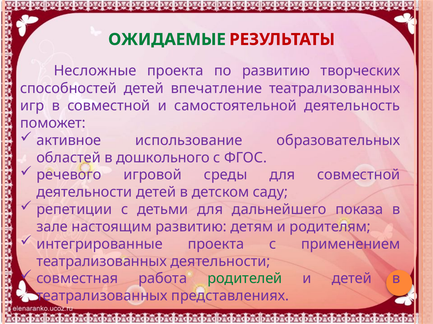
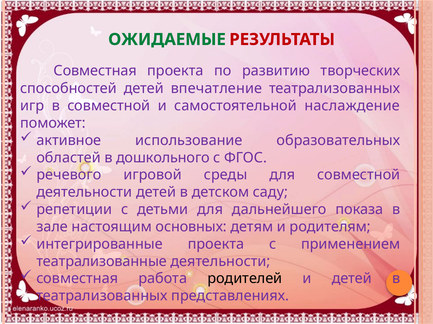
Несложные at (95, 71): Несложные -> Совместная
деятельность: деятельность -> наслаждение
настоящим развитию: развитию -> основных
театрализованных at (102, 262): театрализованных -> театрализованные
родителей colour: green -> black
